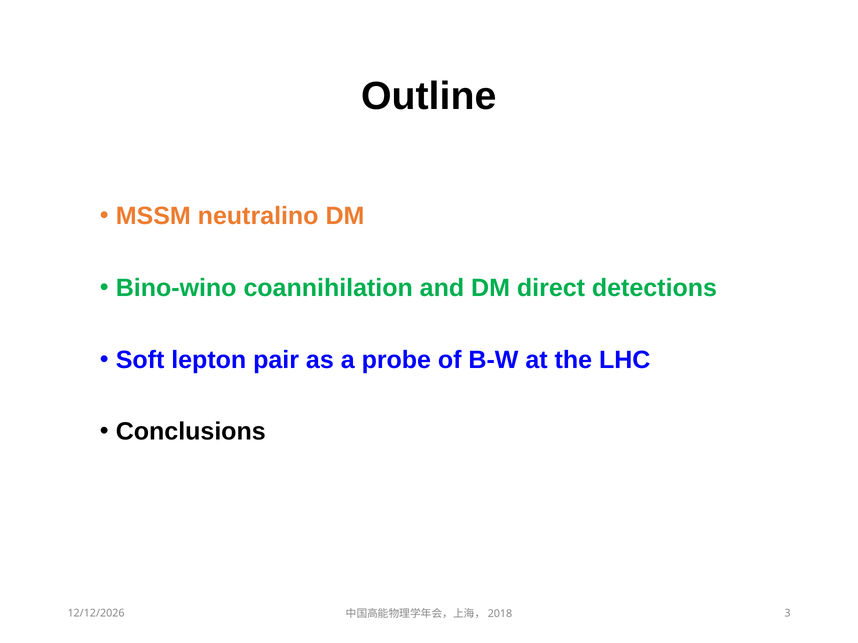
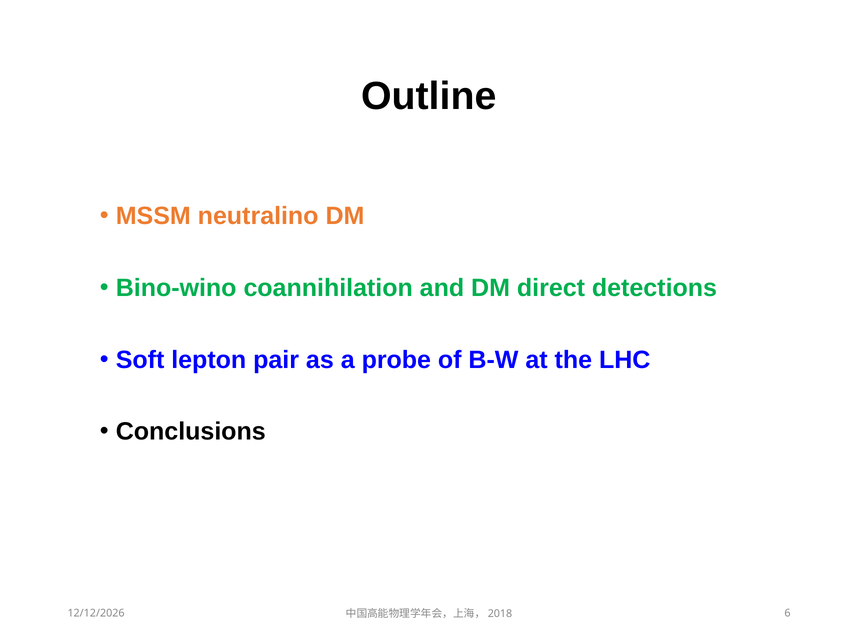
3: 3 -> 6
